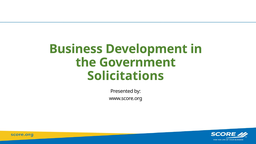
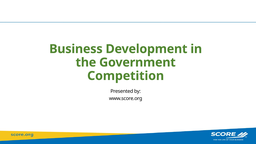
Solicitations: Solicitations -> Competition
